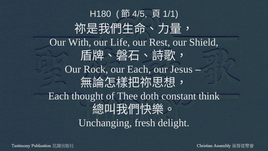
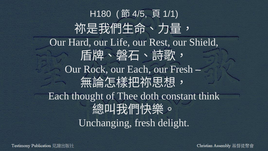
With: With -> Hard
our Jesus: Jesus -> Fresh
